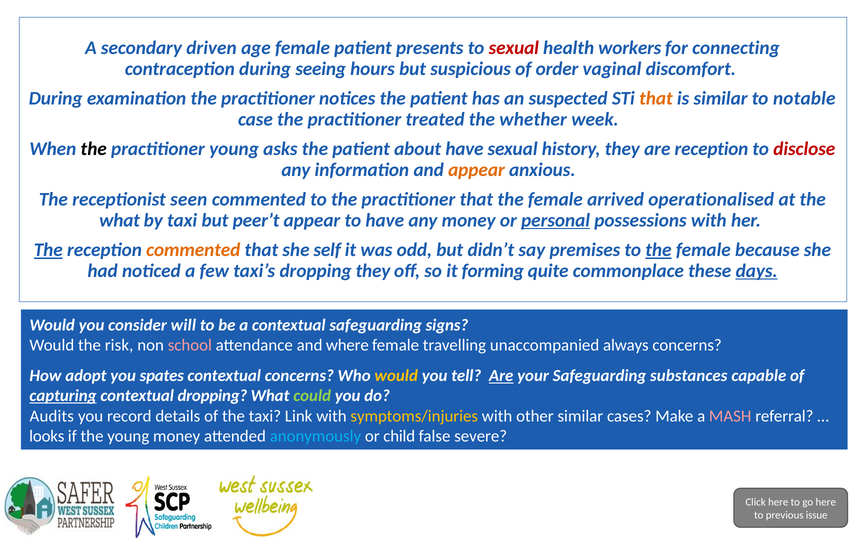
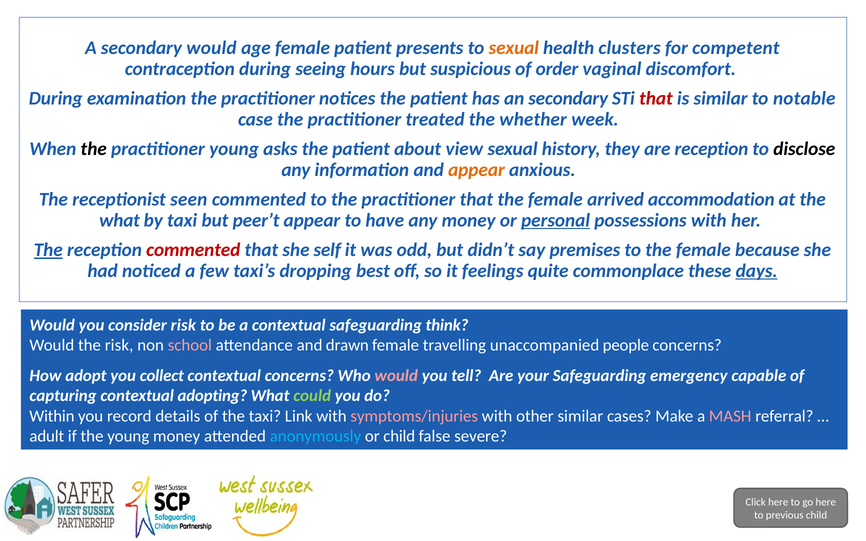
secondary driven: driven -> would
sexual at (514, 48) colour: red -> orange
workers: workers -> clusters
connecting: connecting -> competent
an suspected: suspected -> secondary
that at (656, 99) colour: orange -> red
about have: have -> view
disclose colour: red -> black
operationalised: operationalised -> accommodation
commented at (193, 250) colour: orange -> red
the at (658, 250) underline: present -> none
dropping they: they -> best
forming: forming -> feelings
consider will: will -> risk
signs: signs -> think
where: where -> drawn
always: always -> people
spates: spates -> collect
would at (396, 376) colour: yellow -> pink
Are at (501, 376) underline: present -> none
substances: substances -> emergency
capturing underline: present -> none
contextual dropping: dropping -> adopting
Audits: Audits -> Within
symptoms/injuries colour: yellow -> pink
looks: looks -> adult
previous issue: issue -> child
